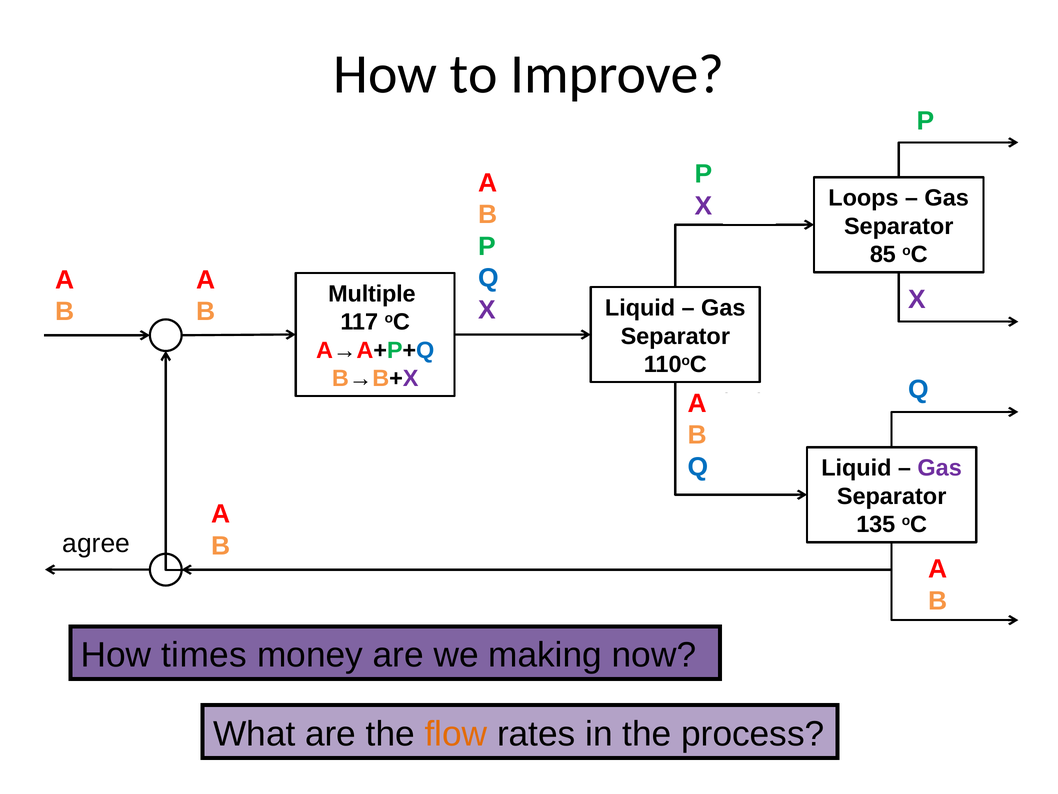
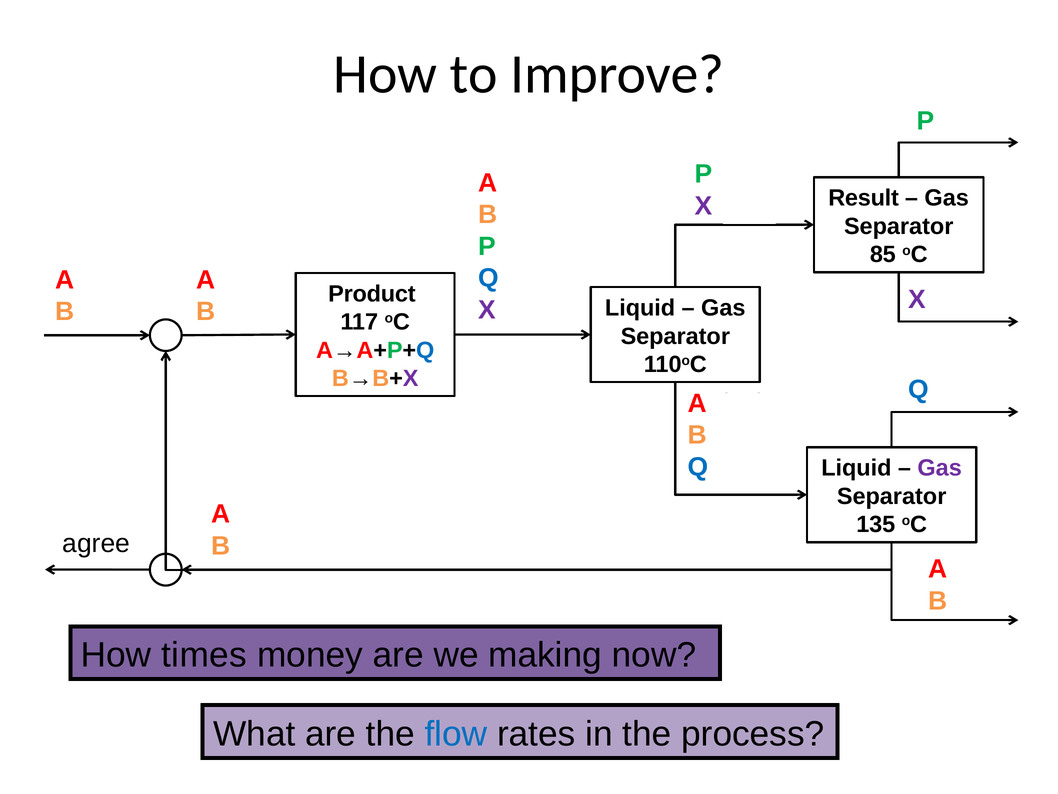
Loops: Loops -> Result
Multiple: Multiple -> Product
flow colour: orange -> blue
